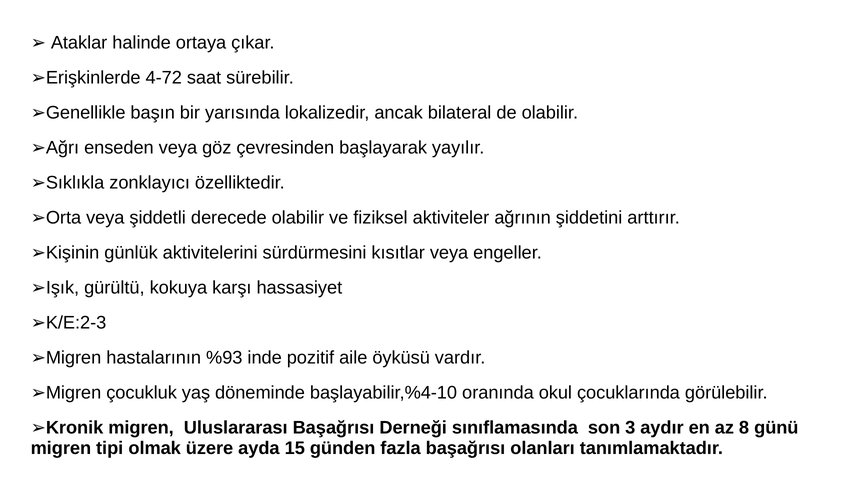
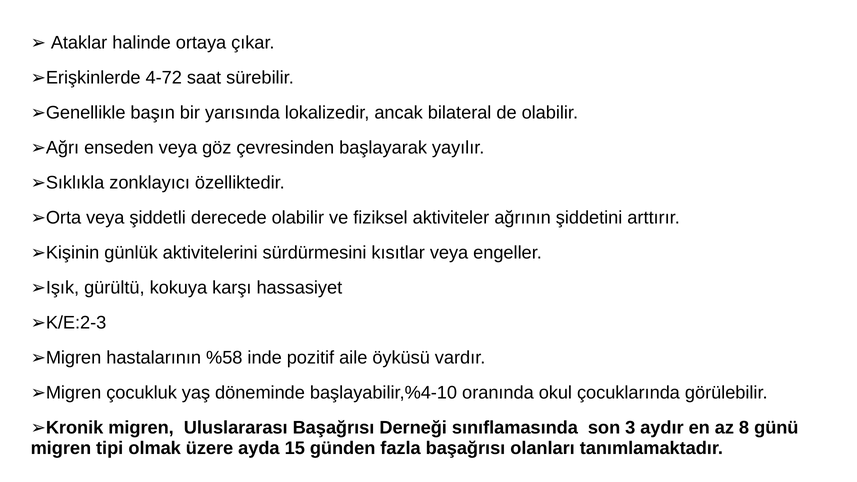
%93: %93 -> %58
